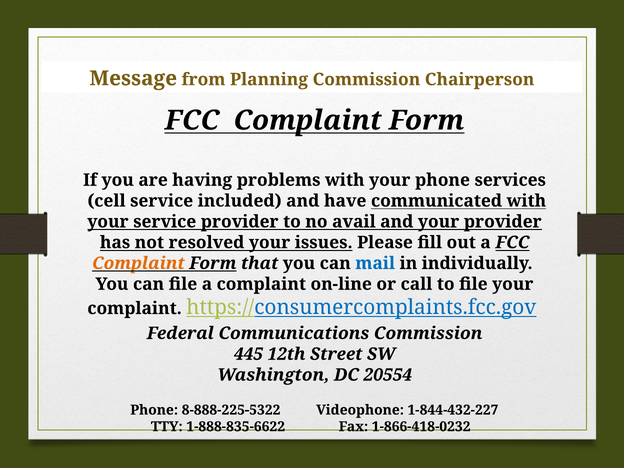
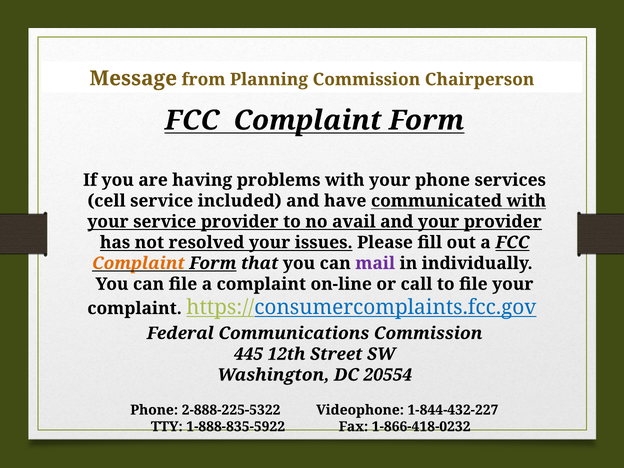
mail colour: blue -> purple
8-888-225-5322: 8-888-225-5322 -> 2-888-225-5322
1-888-835-6622: 1-888-835-6622 -> 1-888-835-5922
